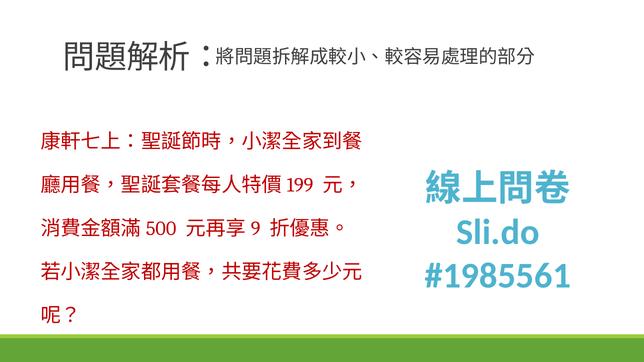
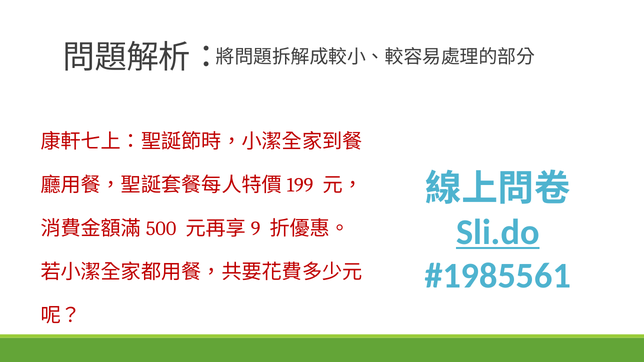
Sli.do underline: none -> present
